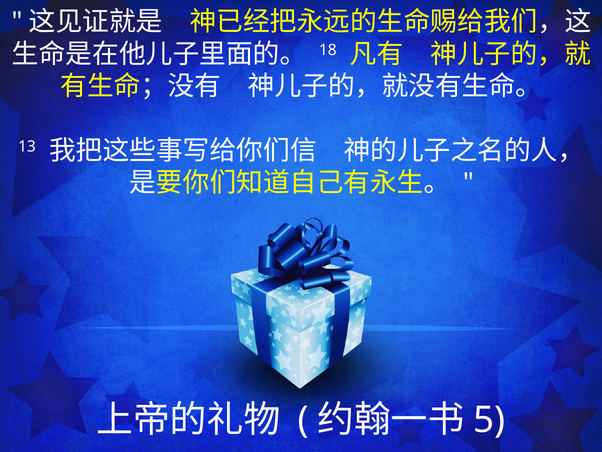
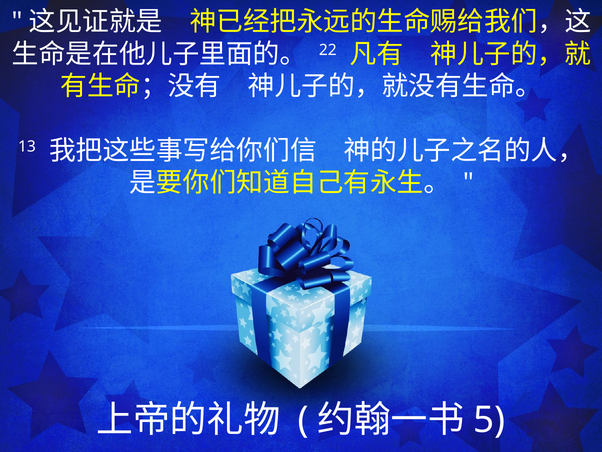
18: 18 -> 22
